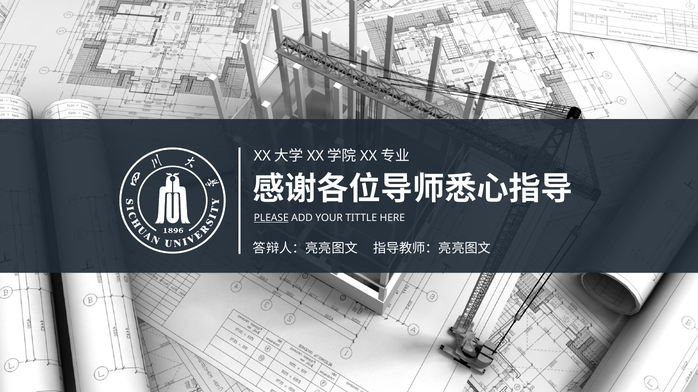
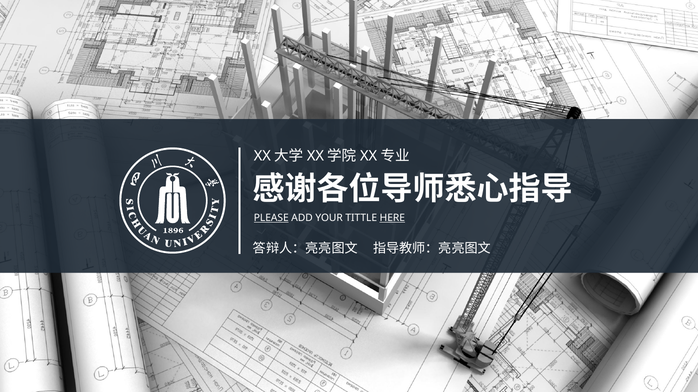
HERE underline: none -> present
